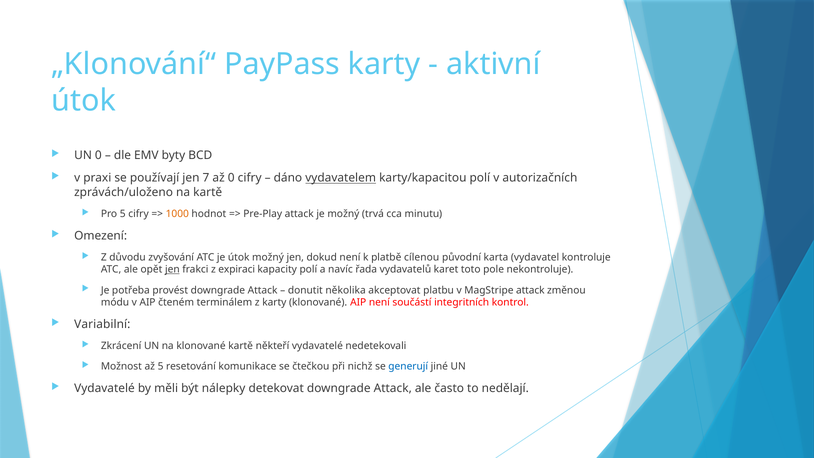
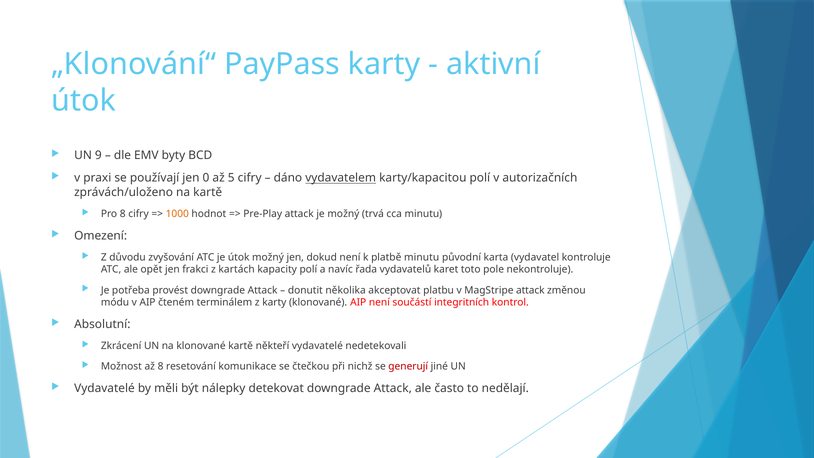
UN 0: 0 -> 9
7: 7 -> 0
až 0: 0 -> 5
Pro 5: 5 -> 8
platbě cílenou: cílenou -> minutu
jen at (172, 269) underline: present -> none
expiraci: expiraci -> kartách
Variabilní: Variabilní -> Absolutní
až 5: 5 -> 8
generují colour: blue -> red
